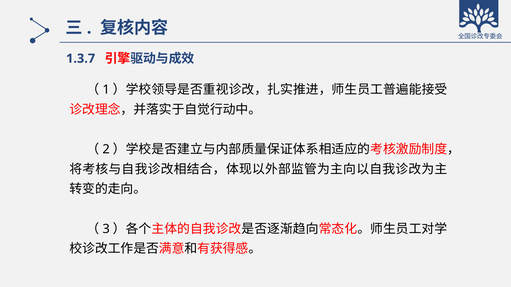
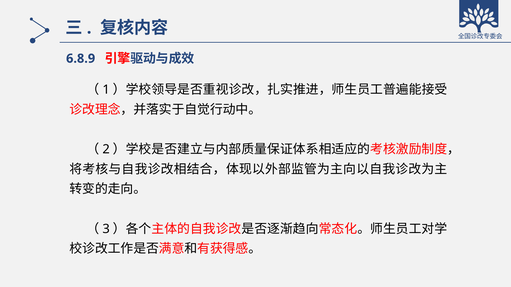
1.3.7: 1.3.7 -> 6.8.9
